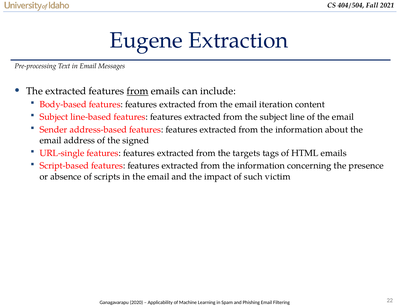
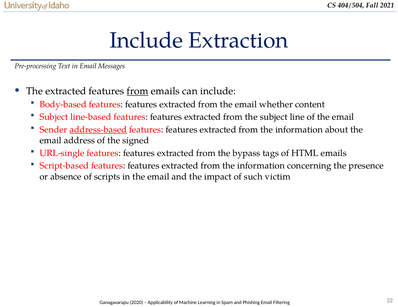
Eugene at (146, 40): Eugene -> Include
iteration: iteration -> whether
address-based underline: none -> present
targets: targets -> bypass
